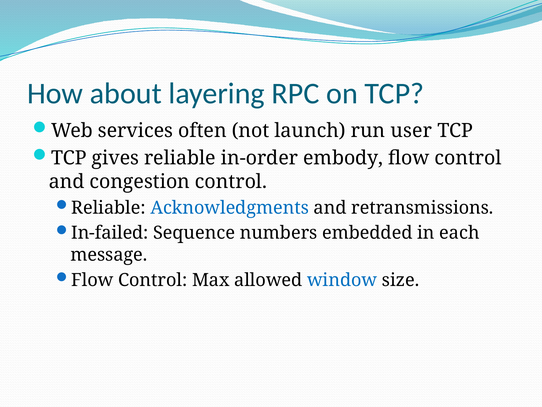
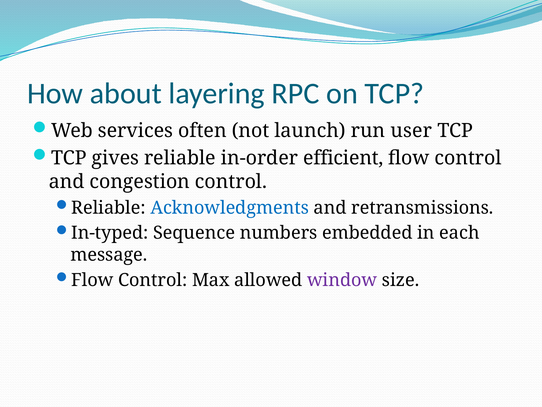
embody: embody -> efficient
In-failed: In-failed -> In-typed
window colour: blue -> purple
